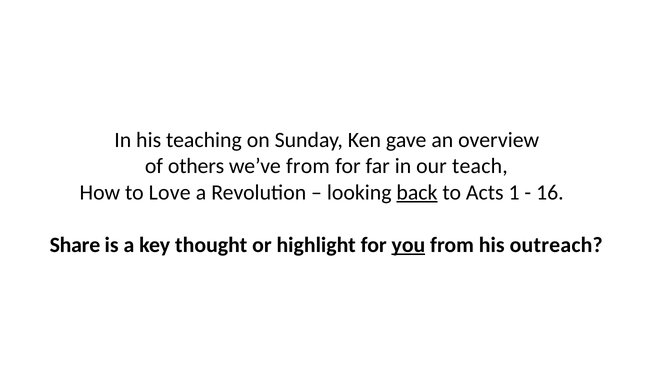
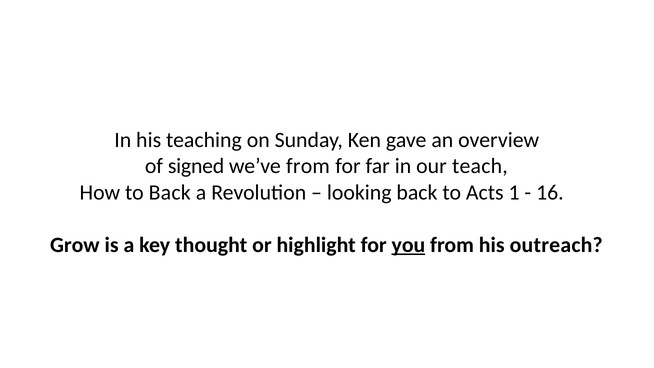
others: others -> signed
to Love: Love -> Back
back at (417, 192) underline: present -> none
Share: Share -> Grow
